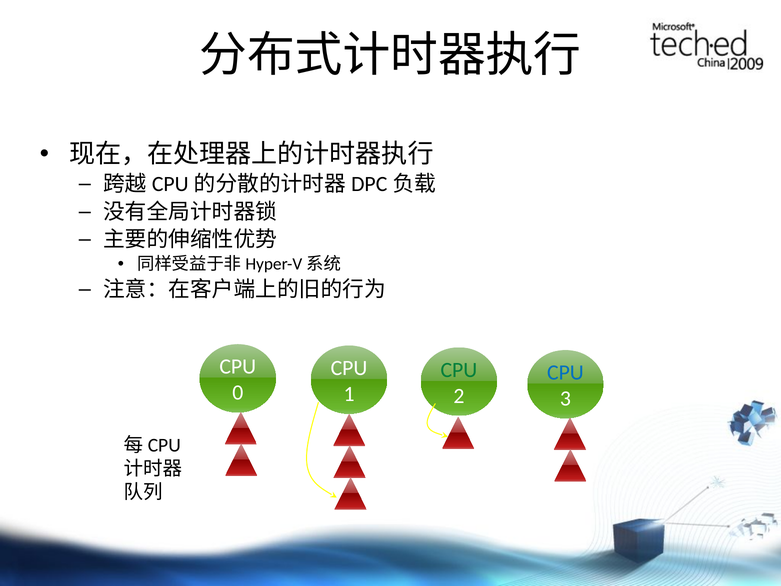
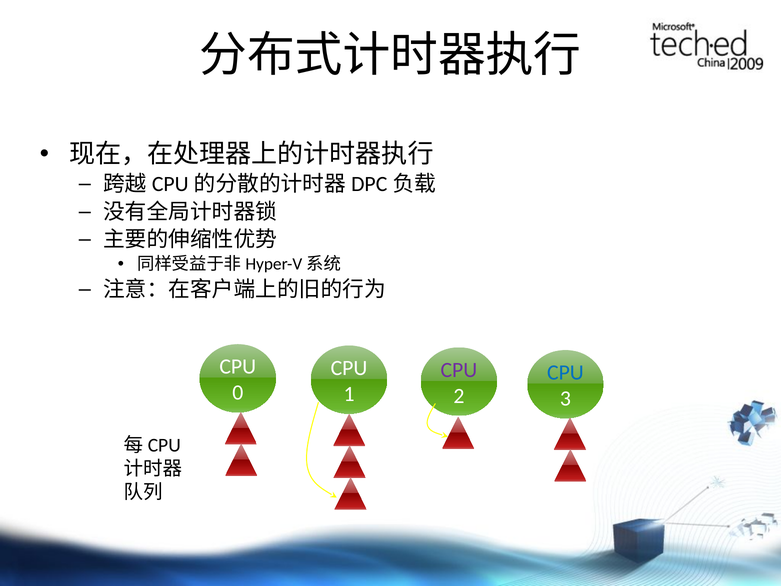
CPU at (459, 370) colour: green -> purple
